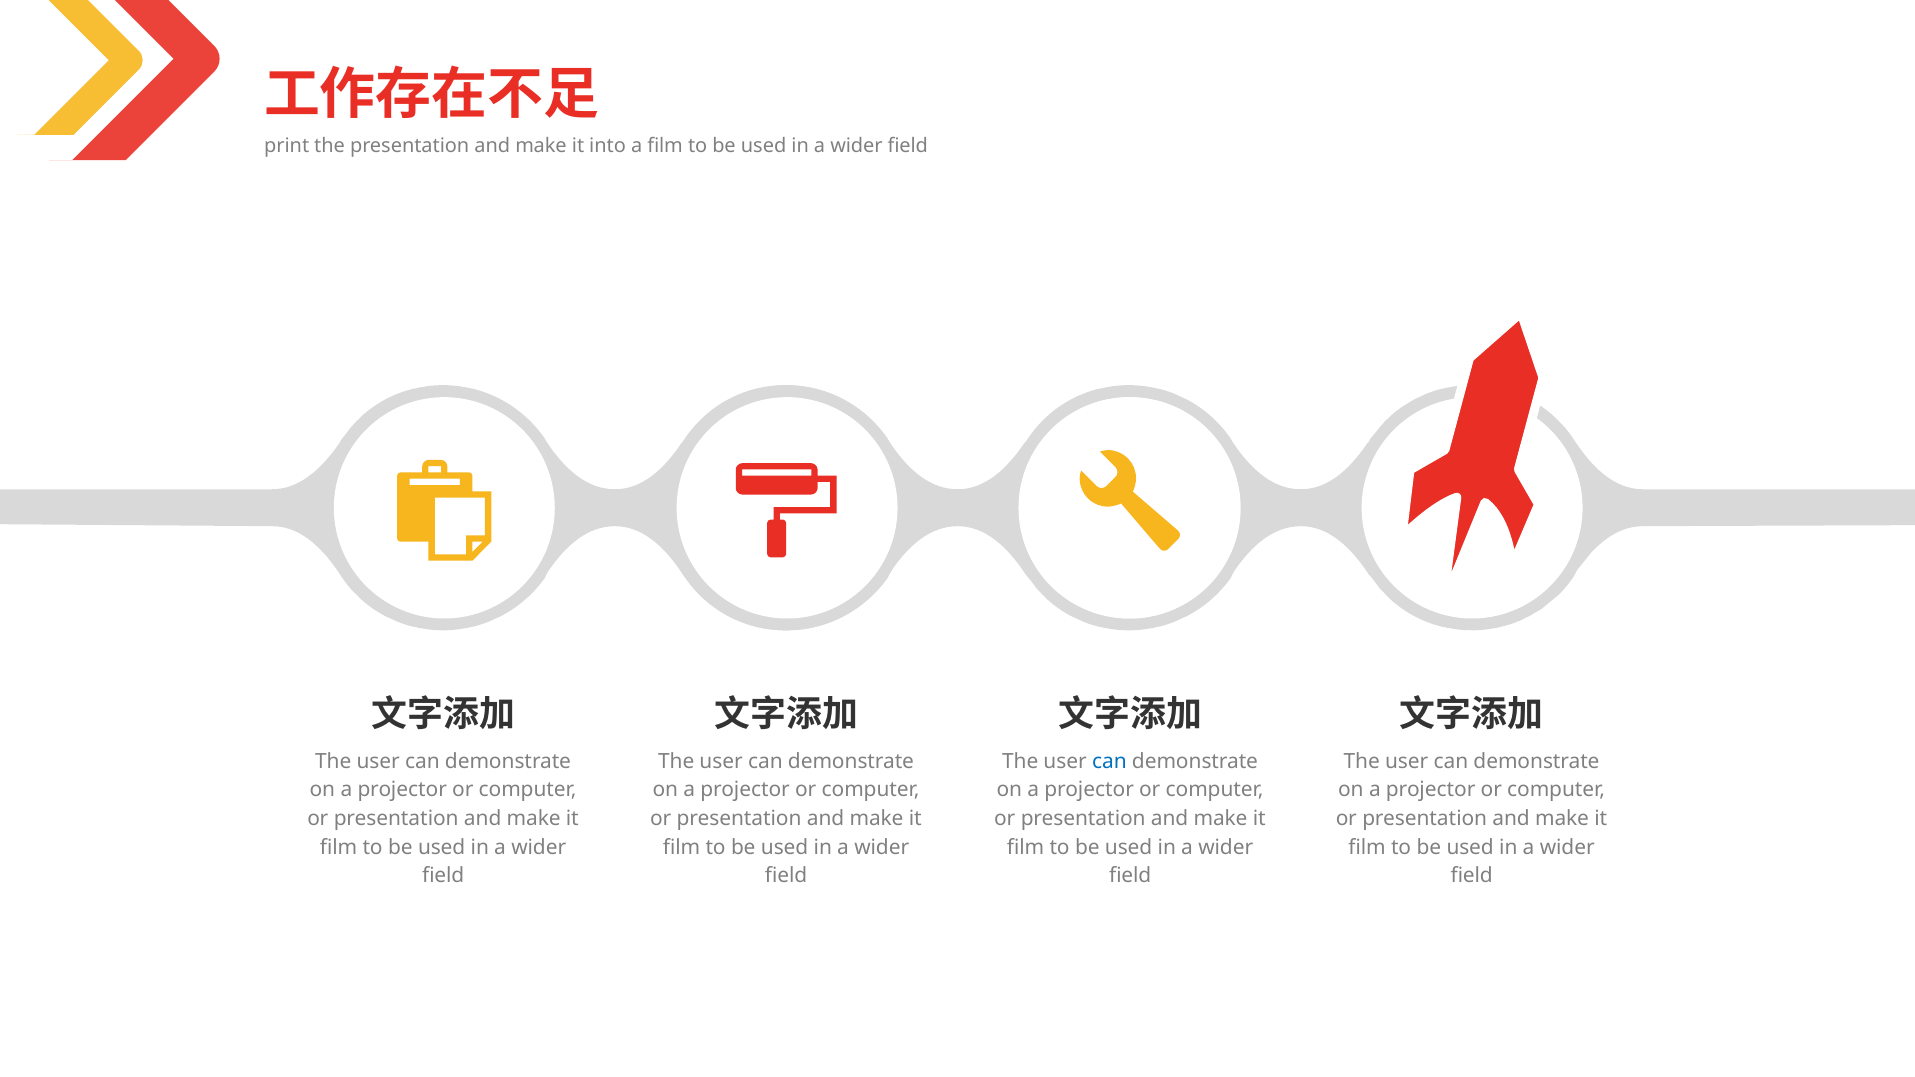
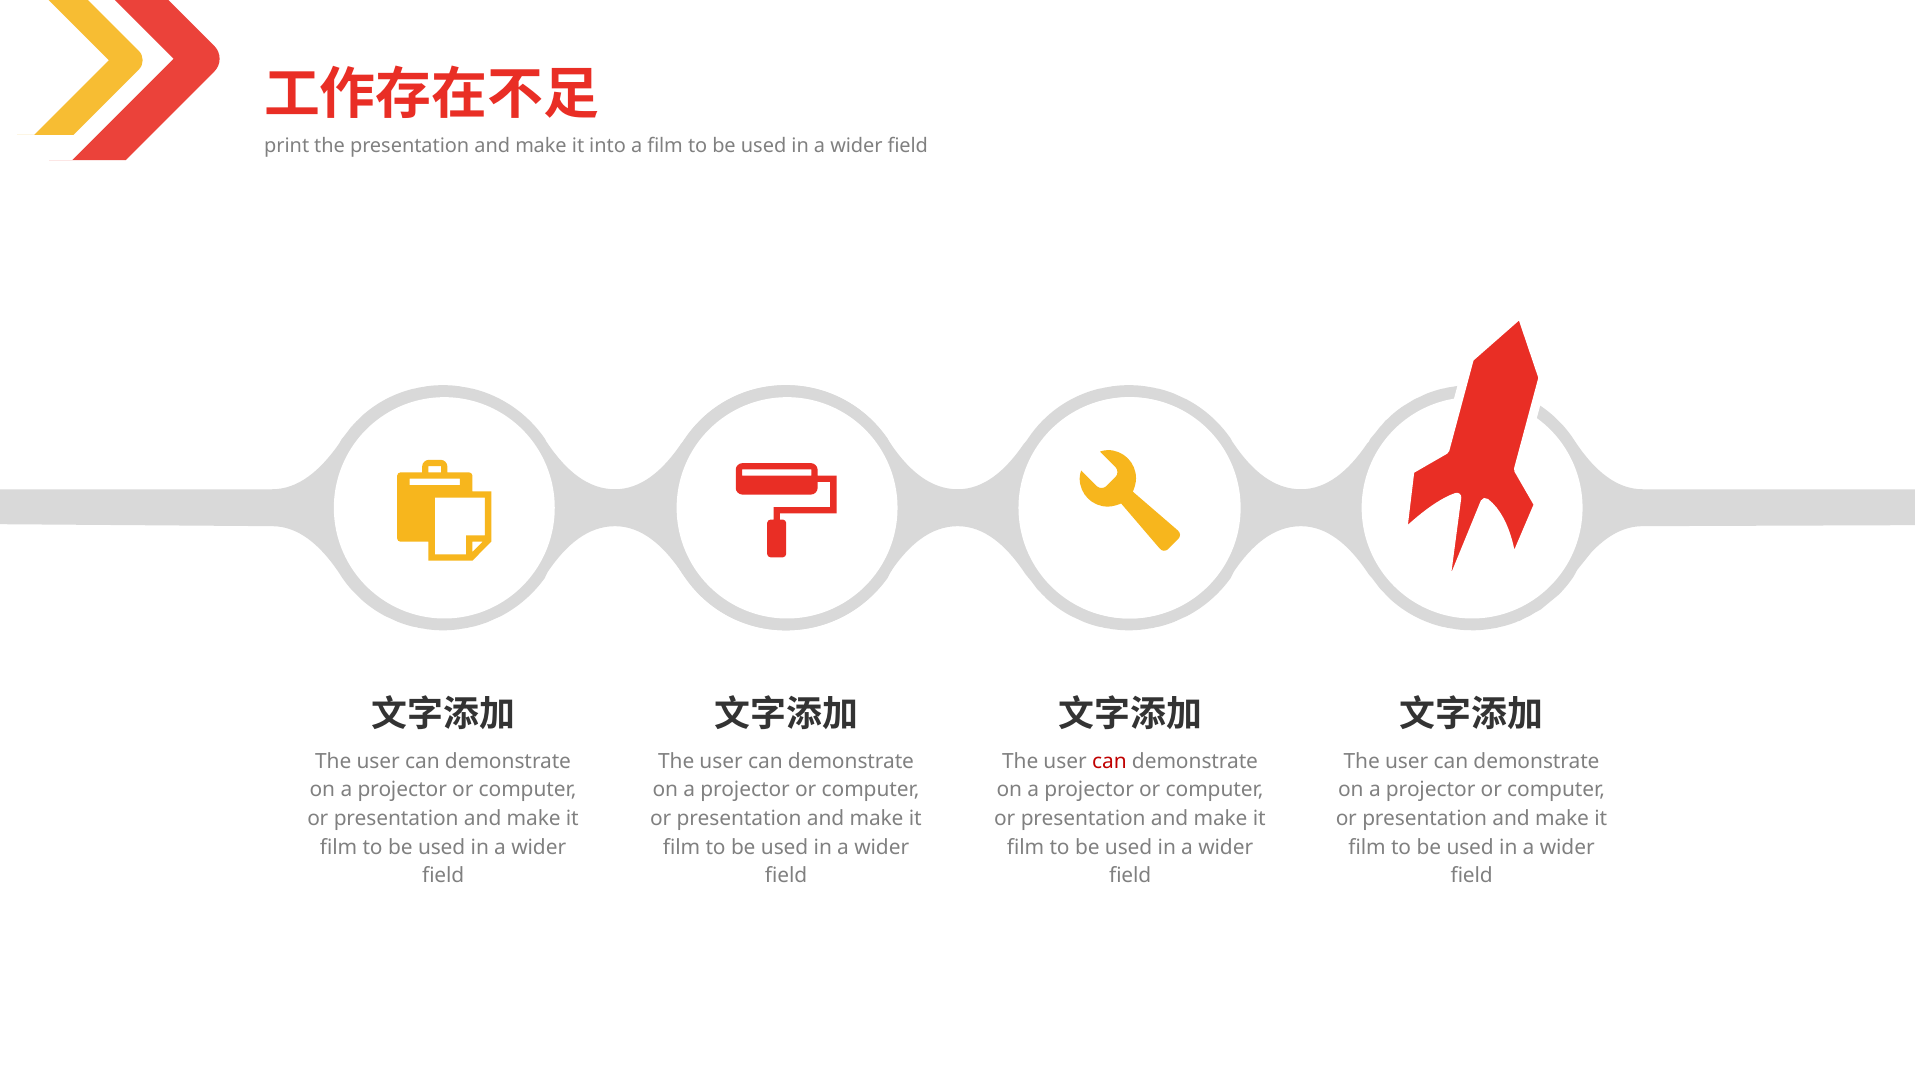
can at (1109, 761) colour: blue -> red
